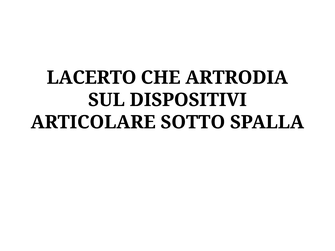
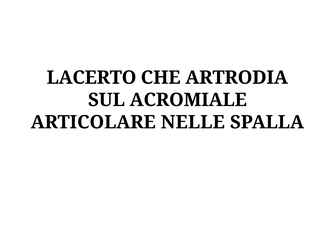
DISPOSITIVI: DISPOSITIVI -> ACROMIALE
SOTTO: SOTTO -> NELLE
